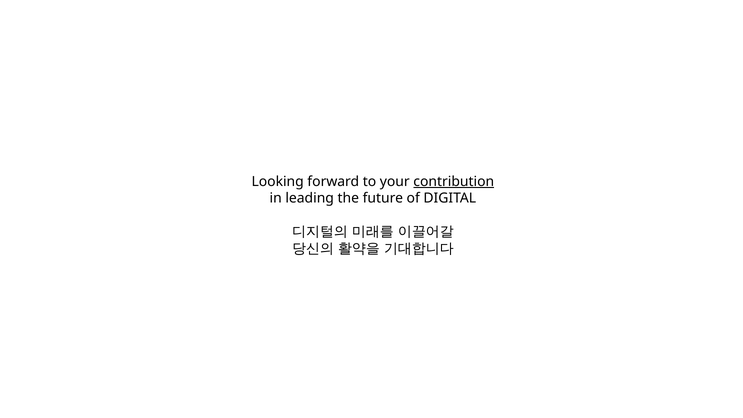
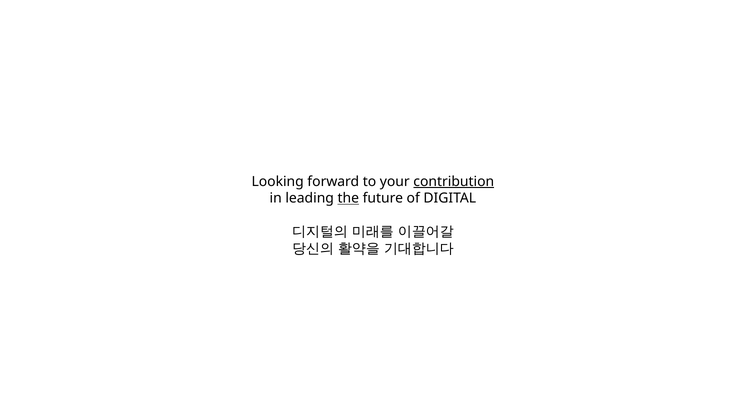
the underline: none -> present
